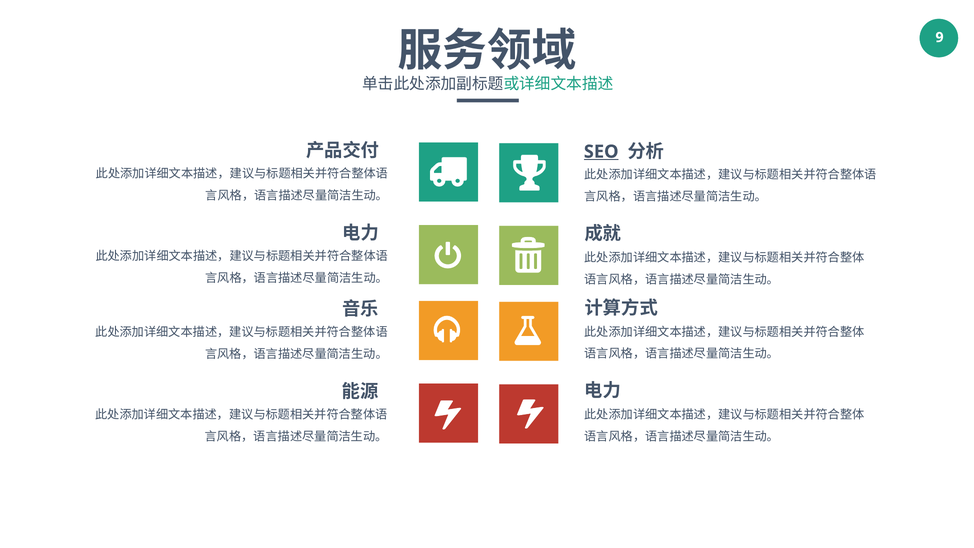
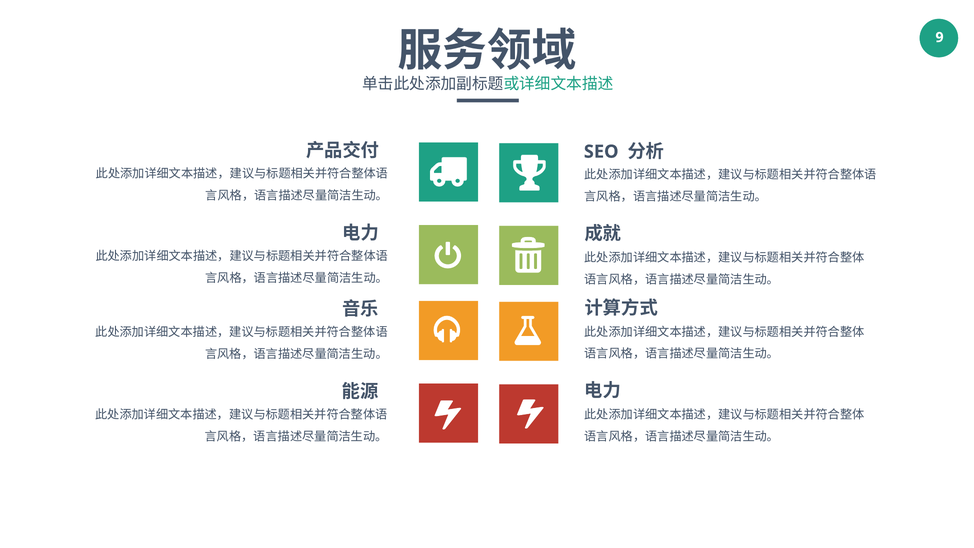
SEO underline: present -> none
